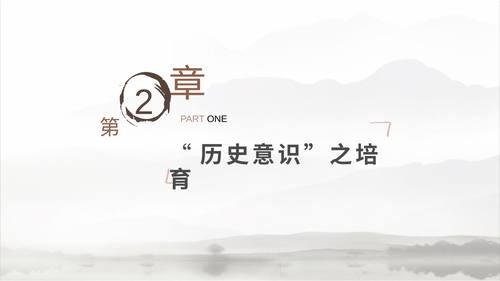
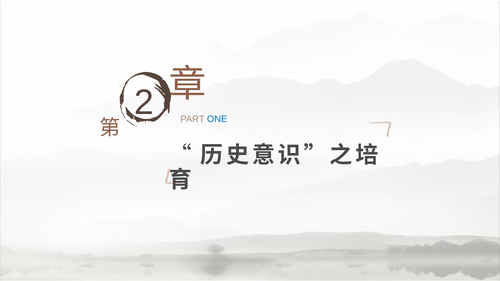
ONE colour: black -> blue
